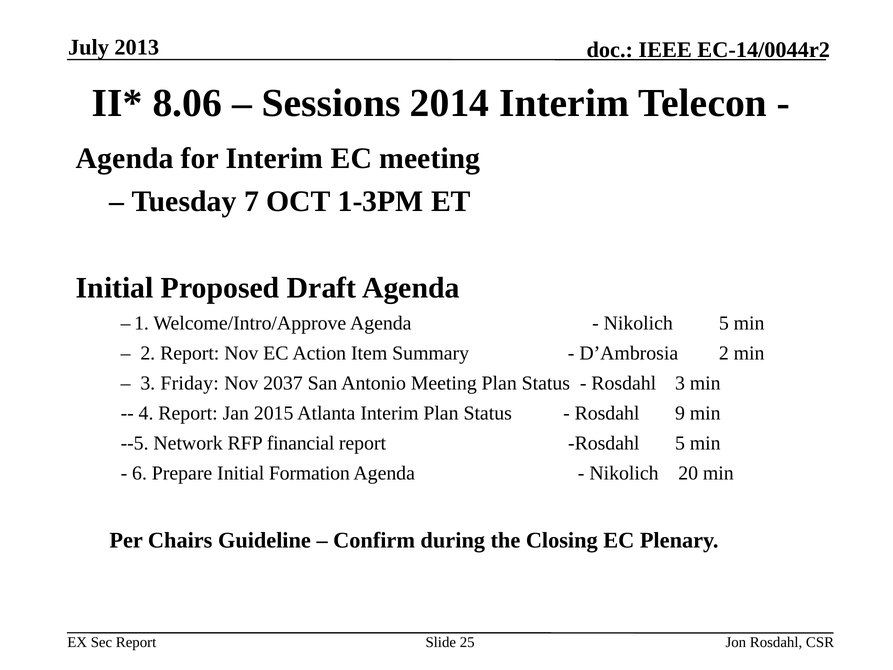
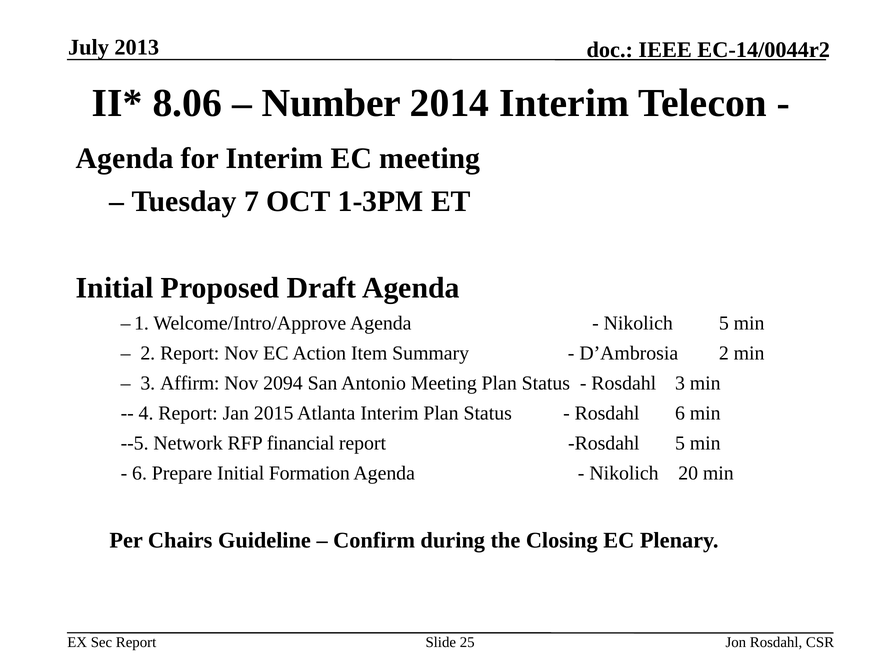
Sessions: Sessions -> Number
Friday: Friday -> Affirm
2037: 2037 -> 2094
Rosdahl 9: 9 -> 6
